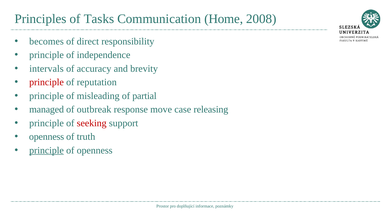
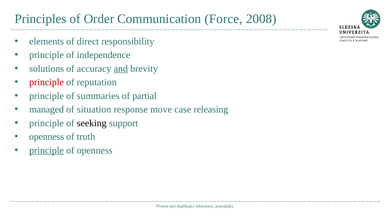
Tasks: Tasks -> Order
Home: Home -> Force
becomes: becomes -> elements
intervals: intervals -> solutions
and underline: none -> present
misleading: misleading -> summaries
outbreak: outbreak -> situation
seeking colour: red -> black
